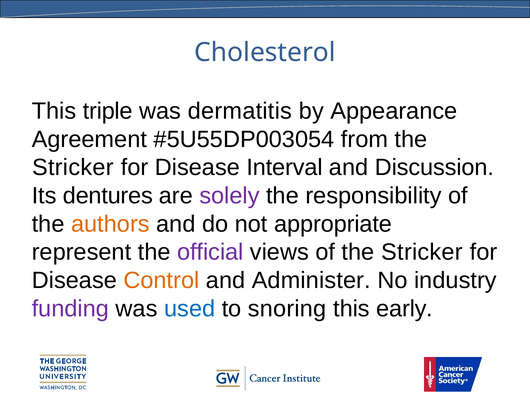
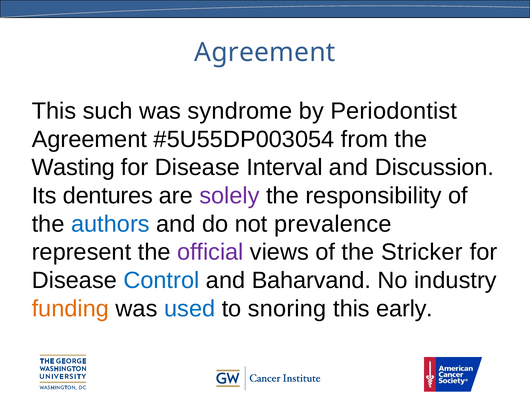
Cholesterol at (265, 53): Cholesterol -> Agreement
triple: triple -> such
dermatitis: dermatitis -> syndrome
Appearance: Appearance -> Periodontist
Stricker at (73, 168): Stricker -> Wasting
authors colour: orange -> blue
appropriate: appropriate -> prevalence
Control colour: orange -> blue
Administer: Administer -> Baharvand
funding colour: purple -> orange
